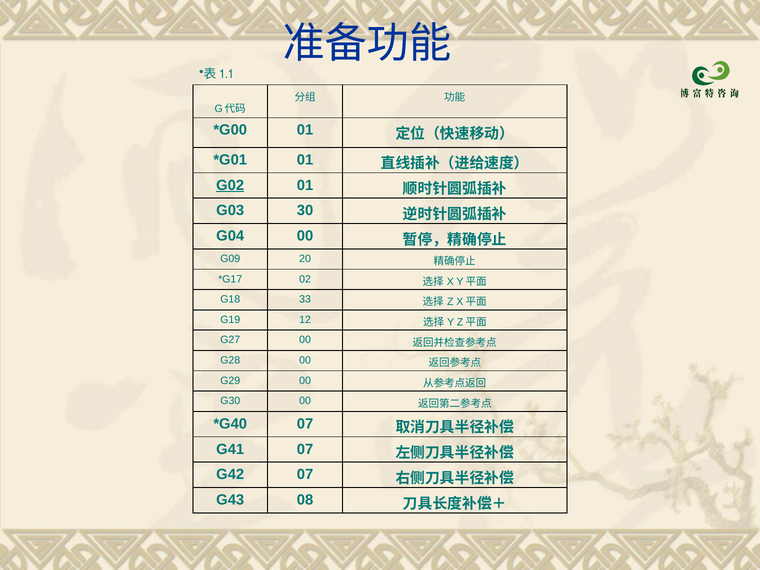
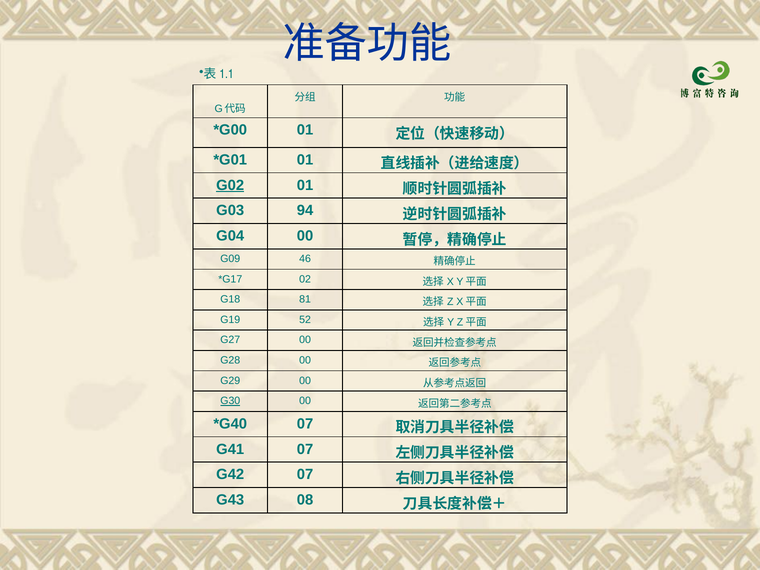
30: 30 -> 94
20: 20 -> 46
33: 33 -> 81
12: 12 -> 52
G30 underline: none -> present
